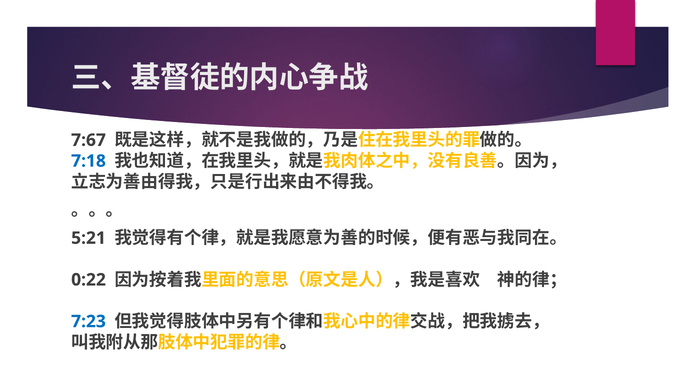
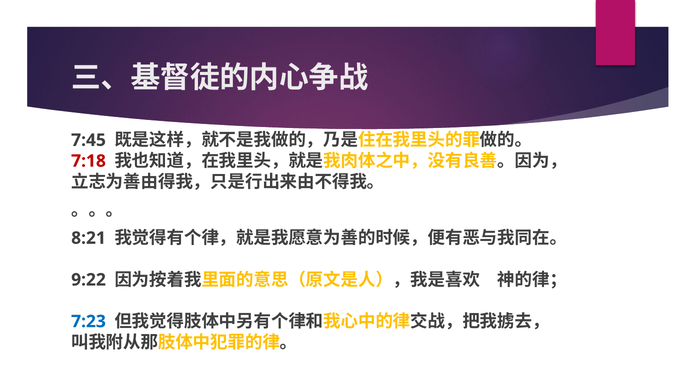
7:67: 7:67 -> 7:45
7:18 colour: blue -> red
5:21: 5:21 -> 8:21
0:22: 0:22 -> 9:22
